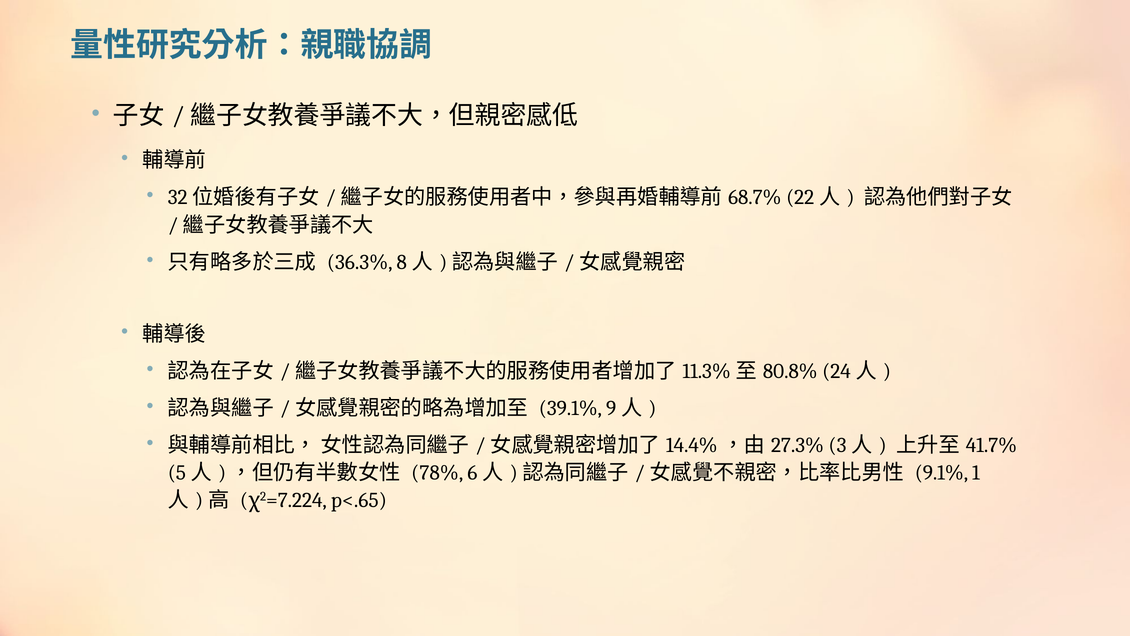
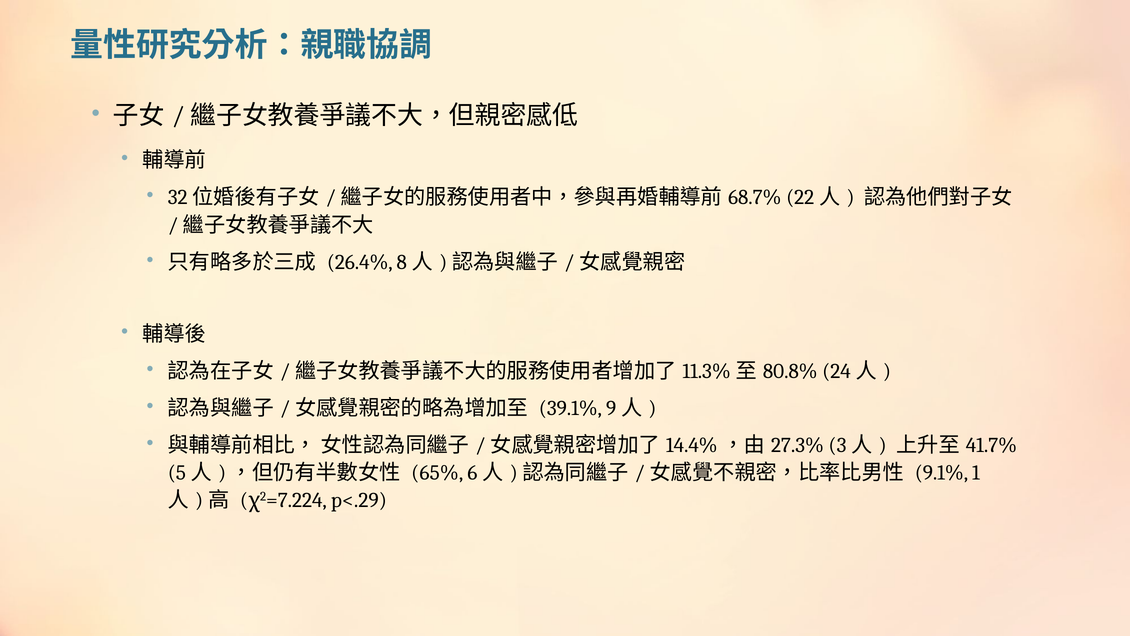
36.3%: 36.3% -> 26.4%
78%: 78% -> 65%
p<.65: p<.65 -> p<.29
